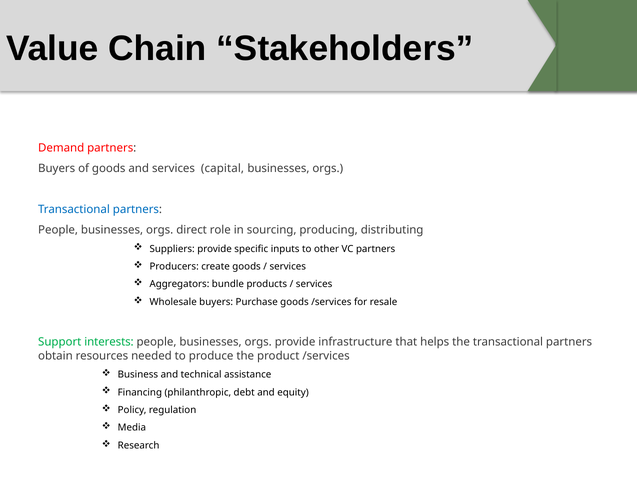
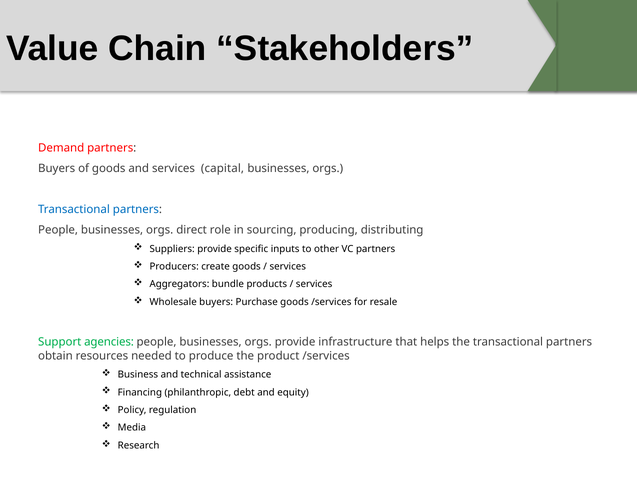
interests: interests -> agencies
